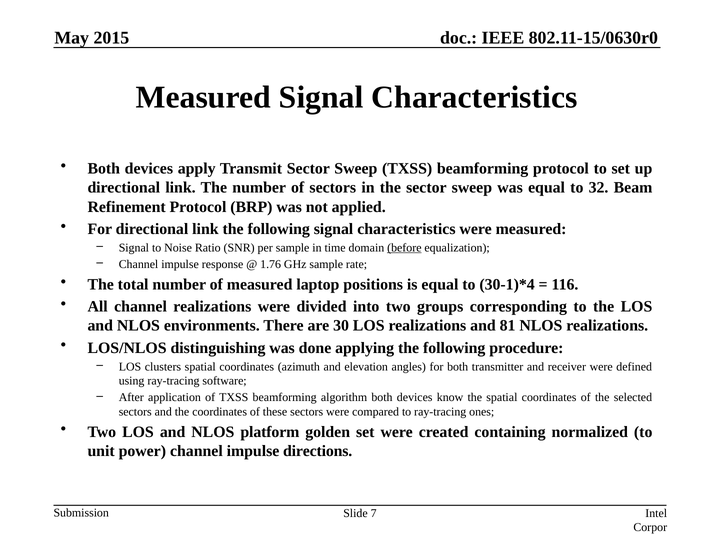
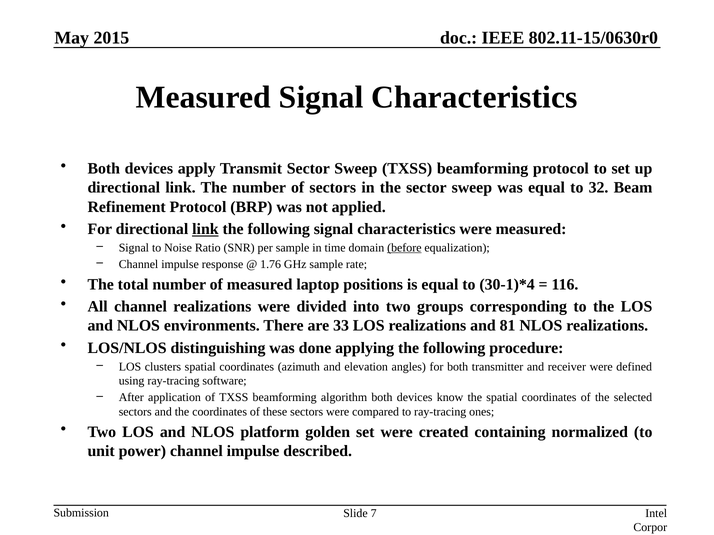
link at (205, 229) underline: none -> present
30: 30 -> 33
directions: directions -> described
